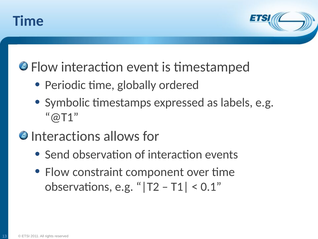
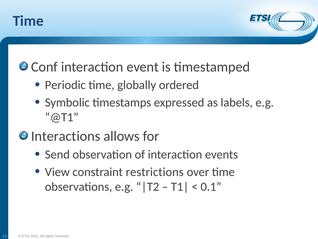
Flow at (44, 67): Flow -> Conf
Flow at (57, 172): Flow -> View
component: component -> restrictions
